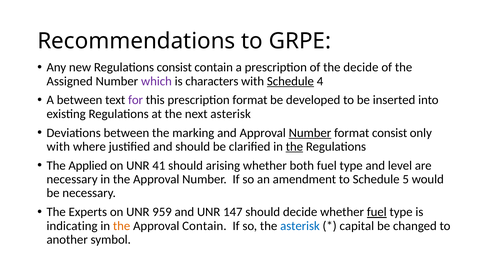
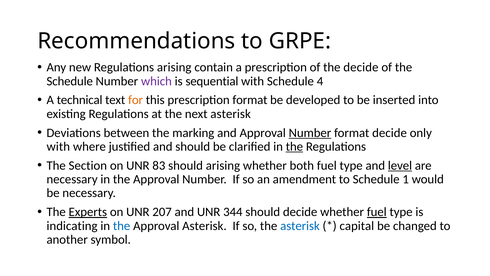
Regulations consist: consist -> arising
Assigned at (70, 81): Assigned -> Schedule
characters: characters -> sequential
Schedule at (290, 81) underline: present -> none
A between: between -> technical
for colour: purple -> orange
format consist: consist -> decide
Applied: Applied -> Section
41: 41 -> 83
level underline: none -> present
5: 5 -> 1
Experts underline: none -> present
959: 959 -> 207
147: 147 -> 344
the at (122, 225) colour: orange -> blue
Approval Contain: Contain -> Asterisk
